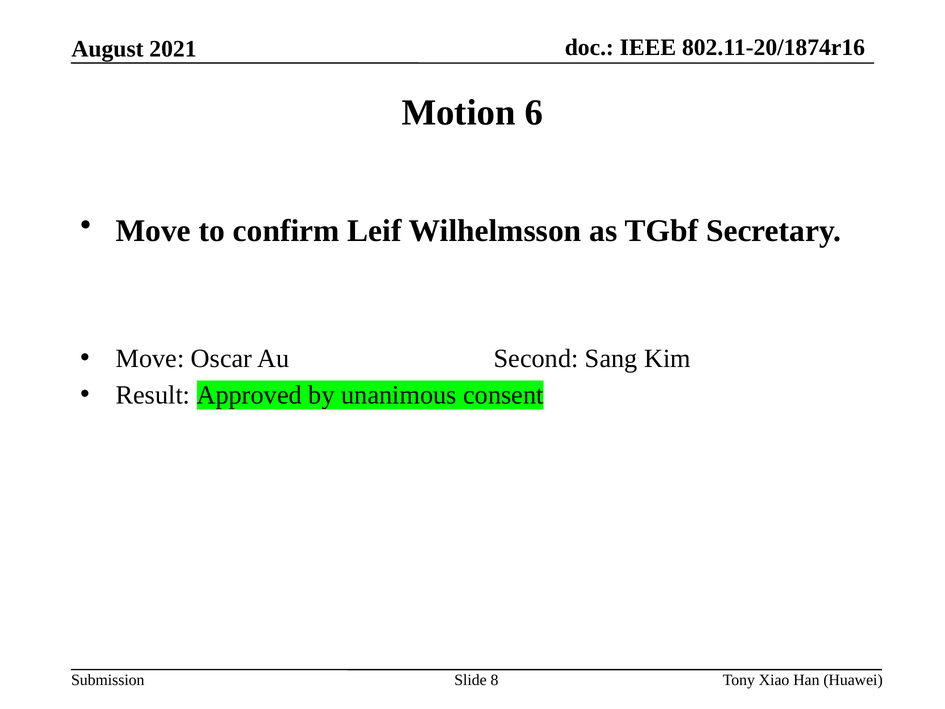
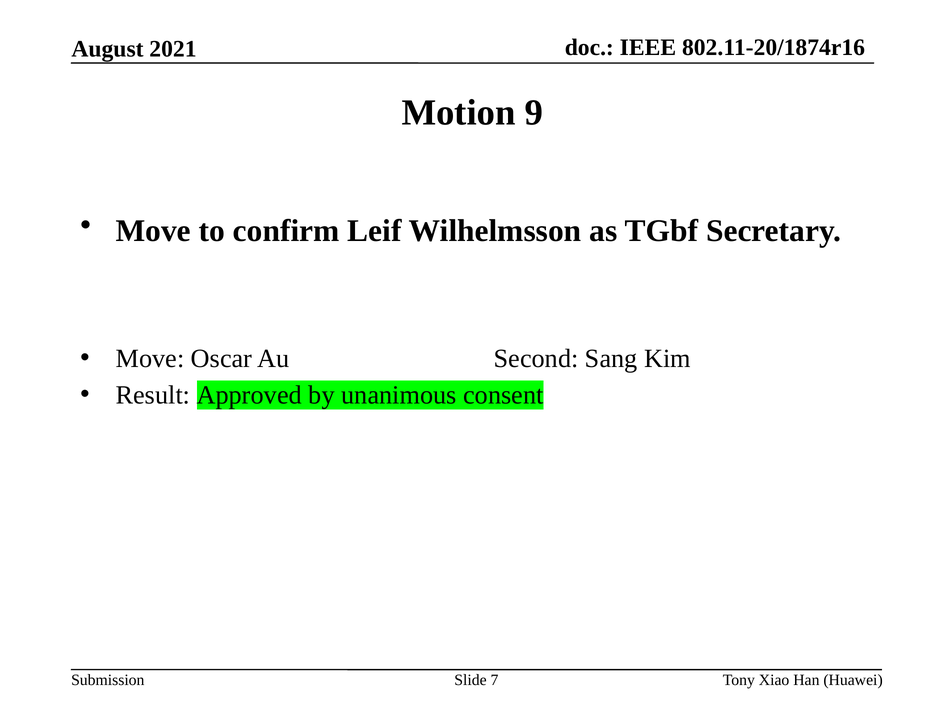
6: 6 -> 9
8: 8 -> 7
